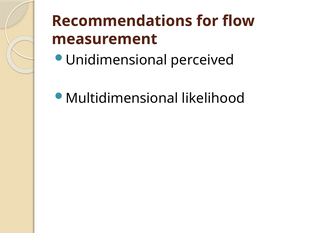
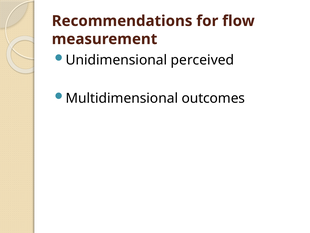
likelihood: likelihood -> outcomes
